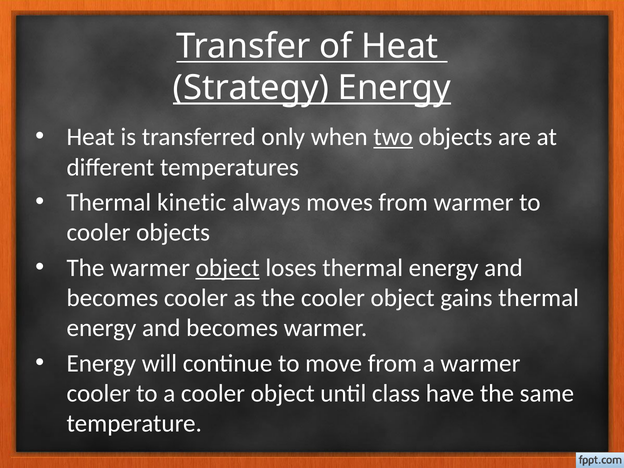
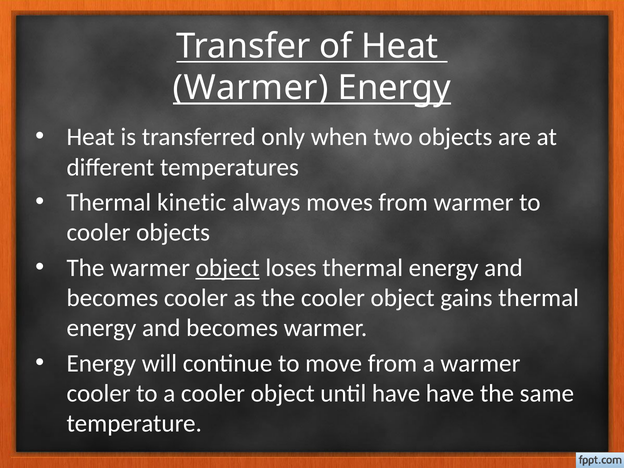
Strategy at (251, 88): Strategy -> Warmer
two underline: present -> none
until class: class -> have
